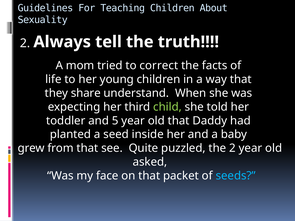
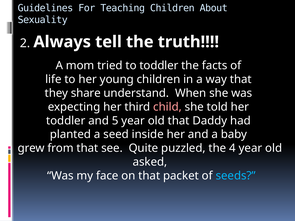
to correct: correct -> toddler
child colour: light green -> pink
the 2: 2 -> 4
